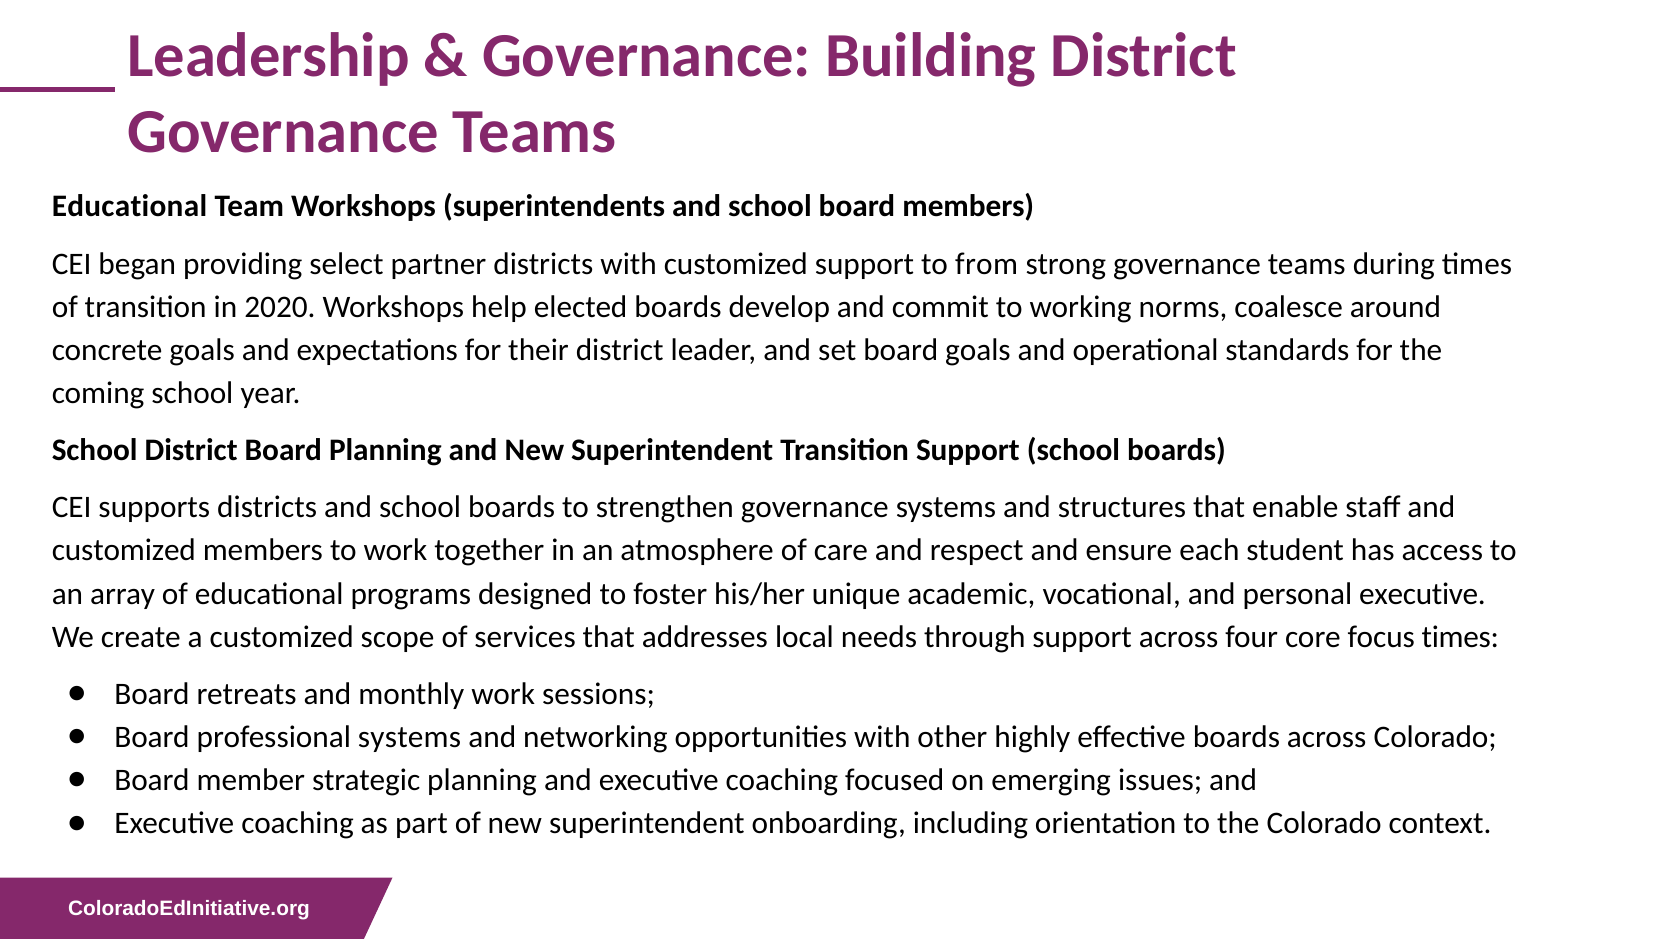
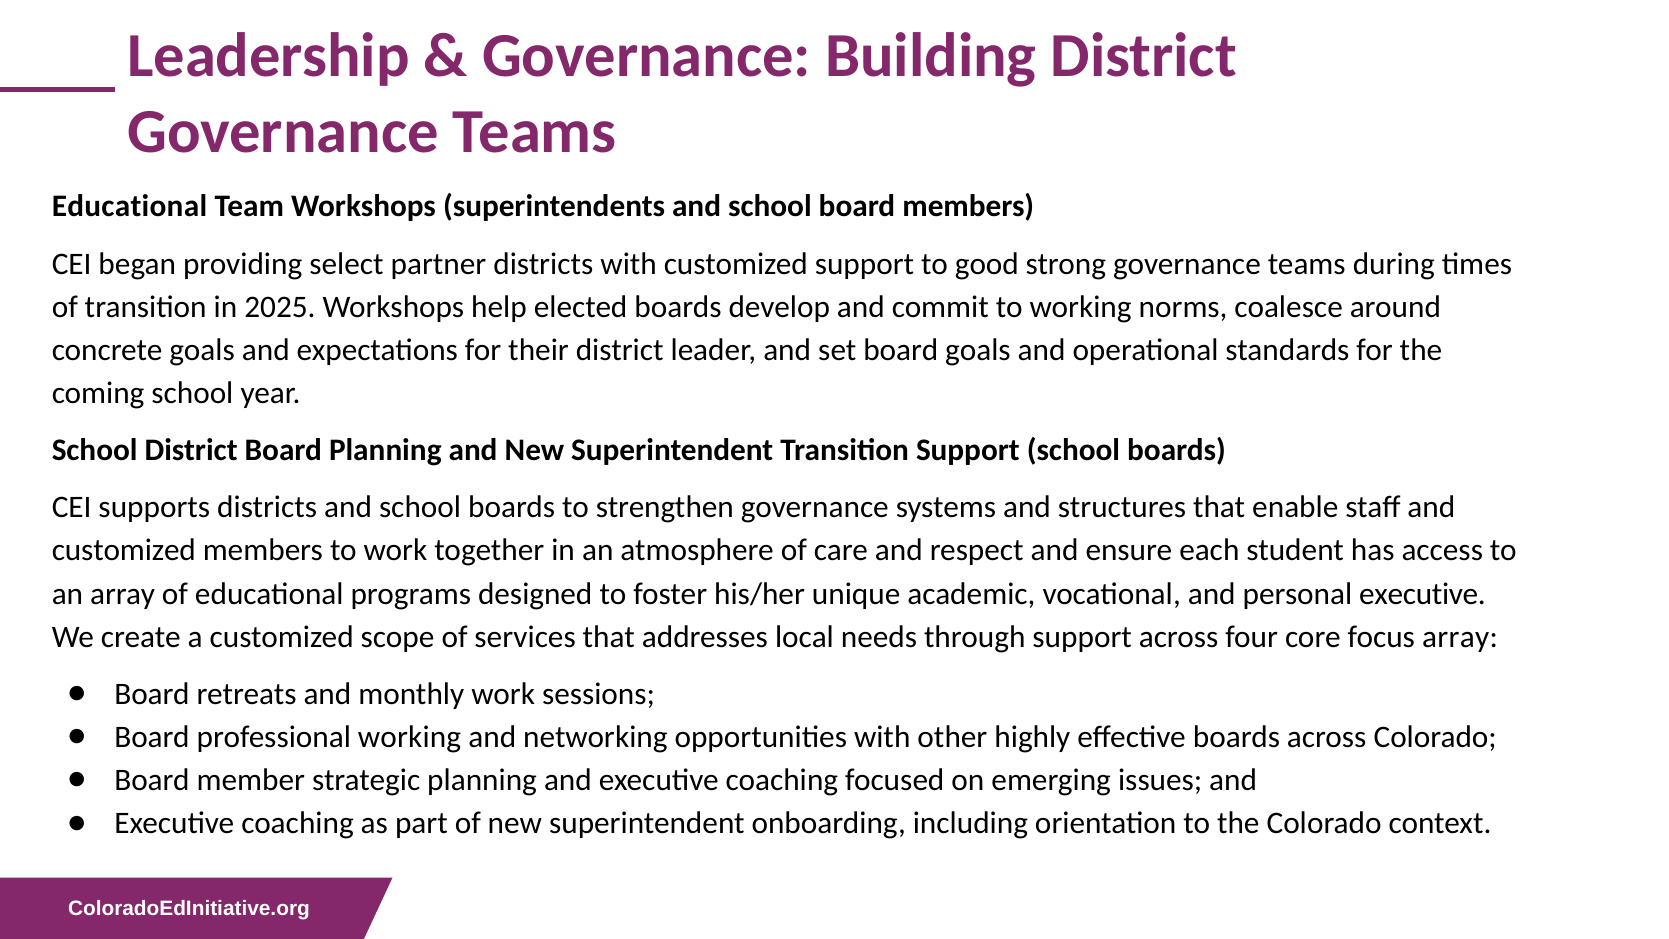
from: from -> good
2020: 2020 -> 2025
focus times: times -> array
professional systems: systems -> working
